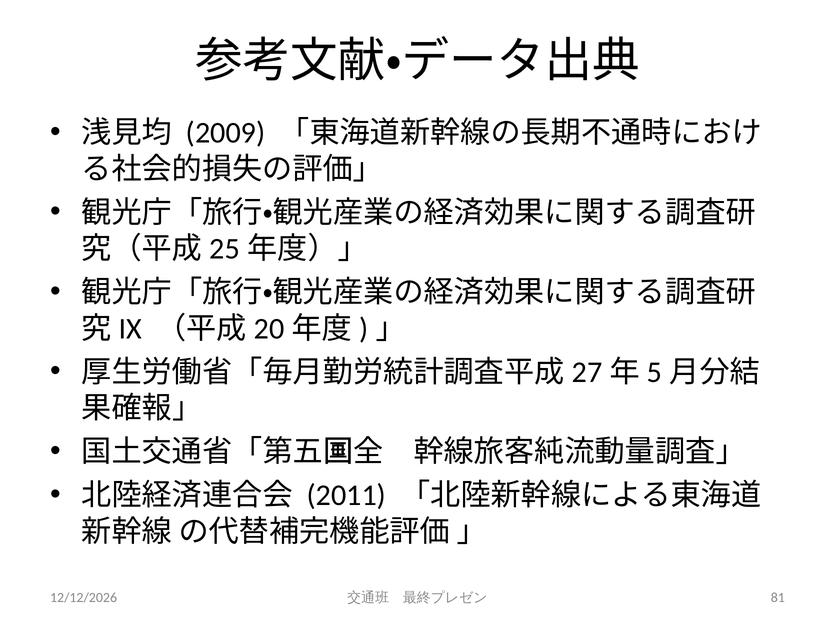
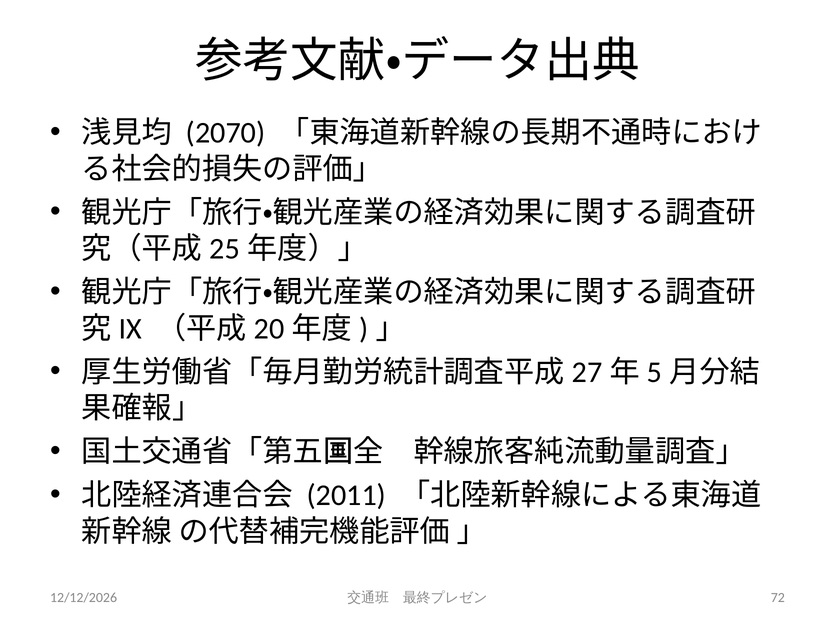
2009: 2009 -> 2070
81: 81 -> 72
